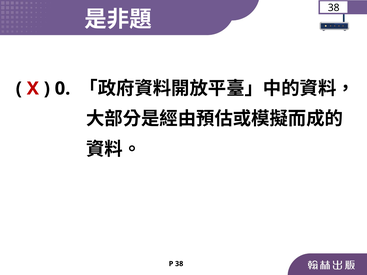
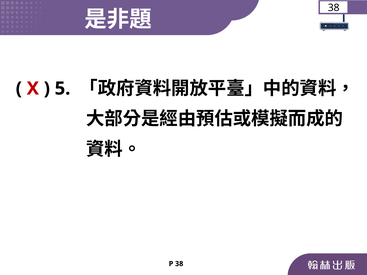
0: 0 -> 5
